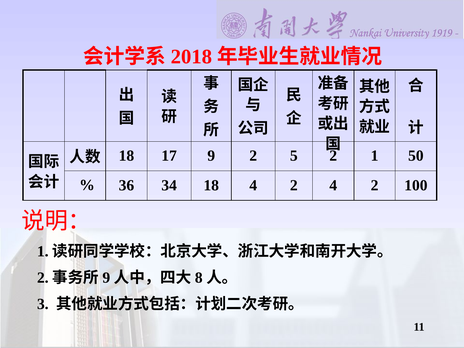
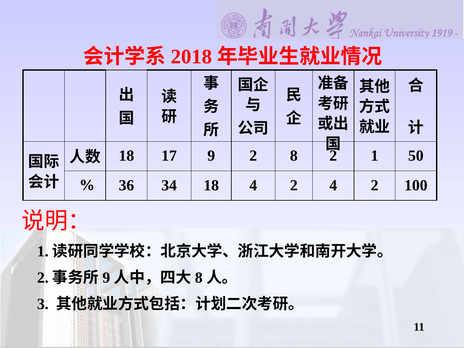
5: 5 -> 8
